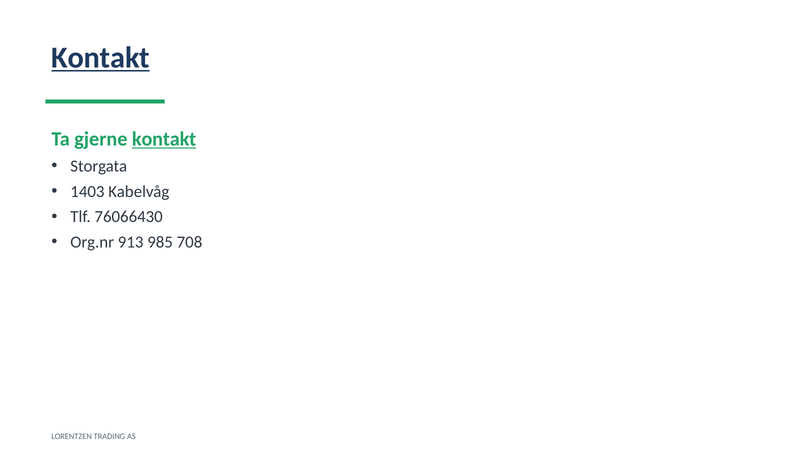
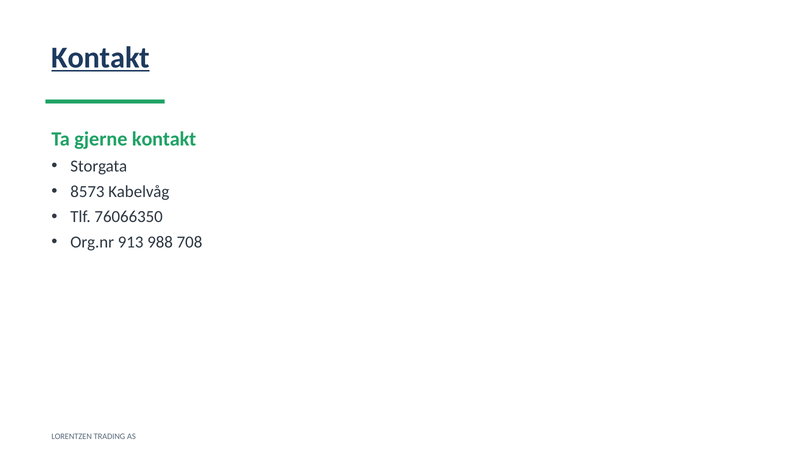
kontakt at (164, 139) underline: present -> none
1403: 1403 -> 8573
76066430: 76066430 -> 76066350
985: 985 -> 988
